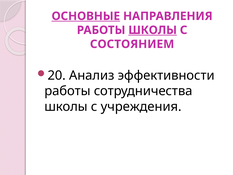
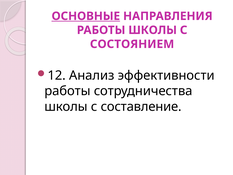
ШКОЛЫ at (153, 30) underline: present -> none
20: 20 -> 12
учреждения: учреждения -> составление
